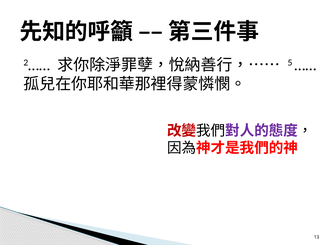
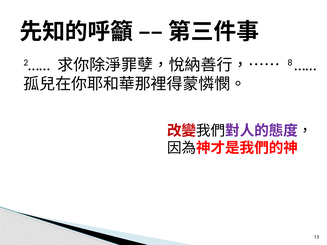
5: 5 -> 8
